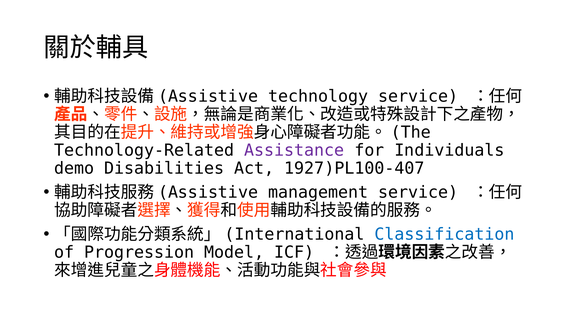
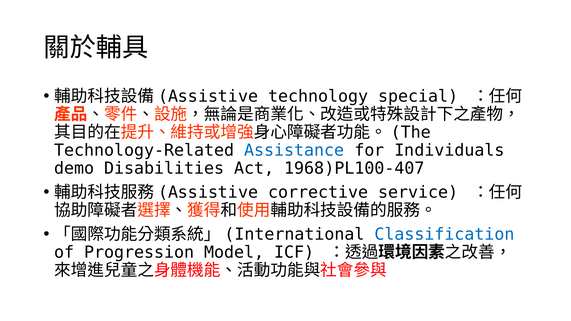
technology service: service -> special
Assistance colour: purple -> blue
1927)PL100-407: 1927)PL100-407 -> 1968)PL100-407
management: management -> corrective
